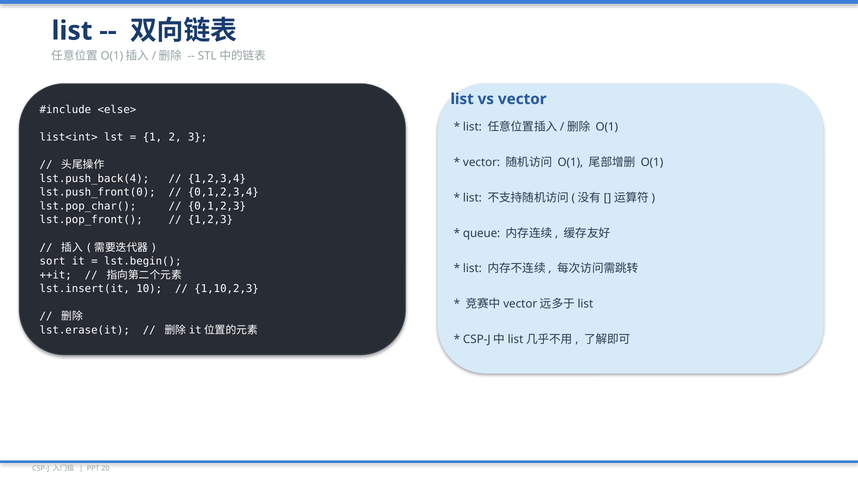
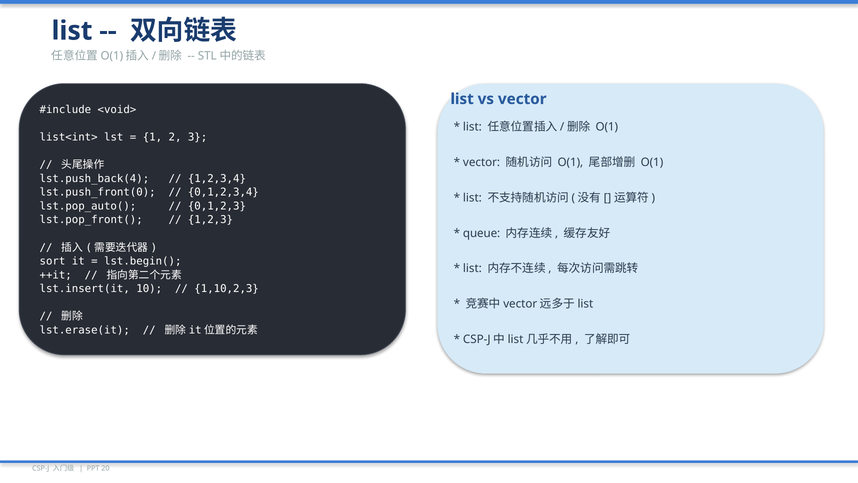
<else>: <else> -> <void>
lst.pop_char(: lst.pop_char( -> lst.pop_auto(
